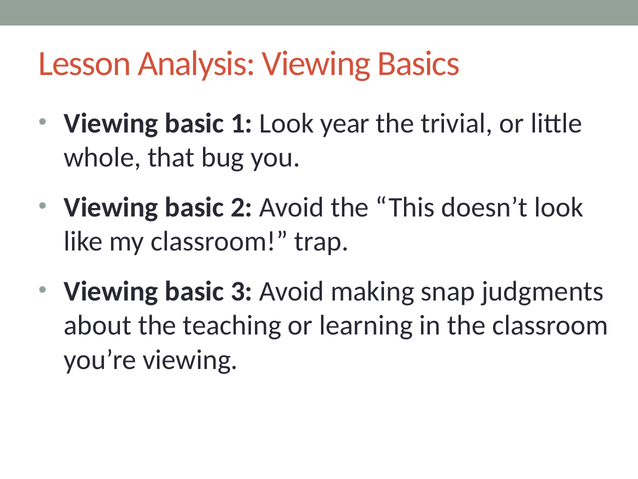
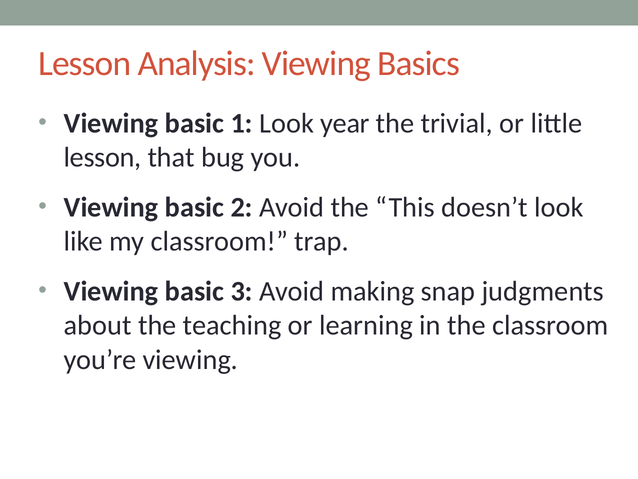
whole at (102, 157): whole -> lesson
